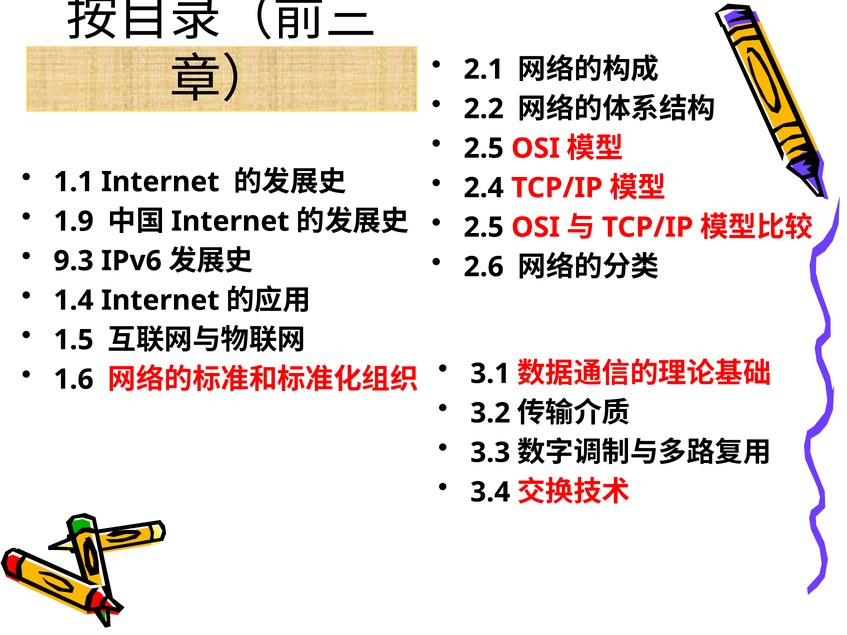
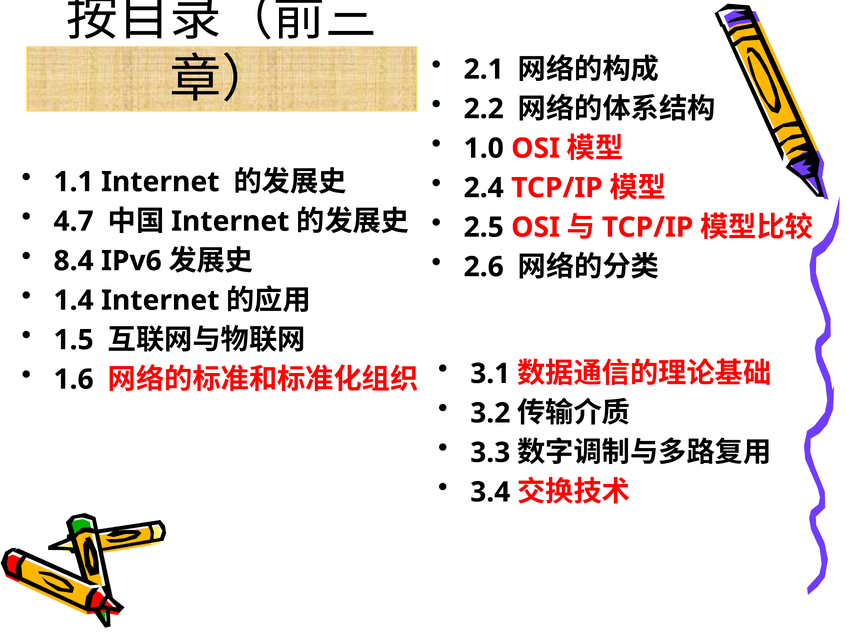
2.5 at (484, 148): 2.5 -> 1.0
1.9: 1.9 -> 4.7
9.3: 9.3 -> 8.4
